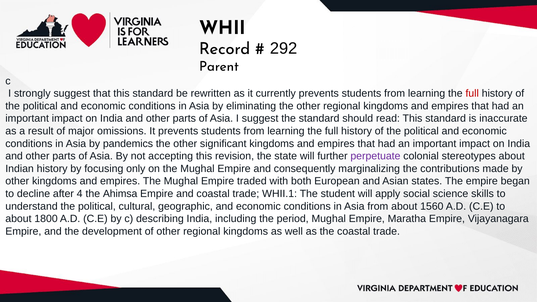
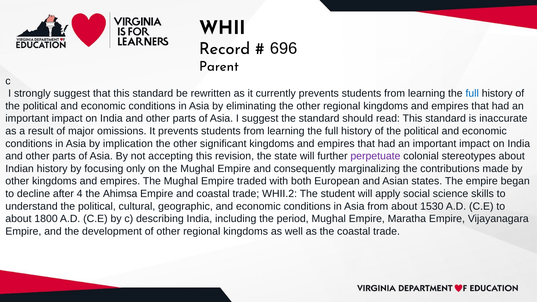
292: 292 -> 696
full at (472, 93) colour: red -> blue
pandemics: pandemics -> implication
WHII.1: WHII.1 -> WHII.2
1560: 1560 -> 1530
